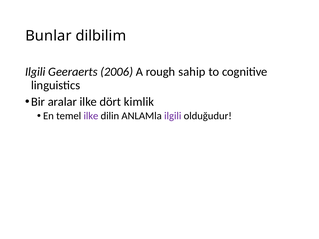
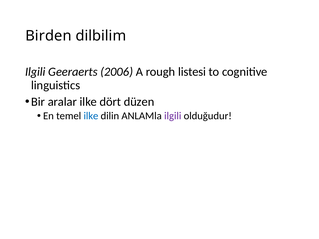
Bunlar: Bunlar -> Birden
sahip: sahip -> listesi
kimlik: kimlik -> düzen
ilke at (91, 116) colour: purple -> blue
